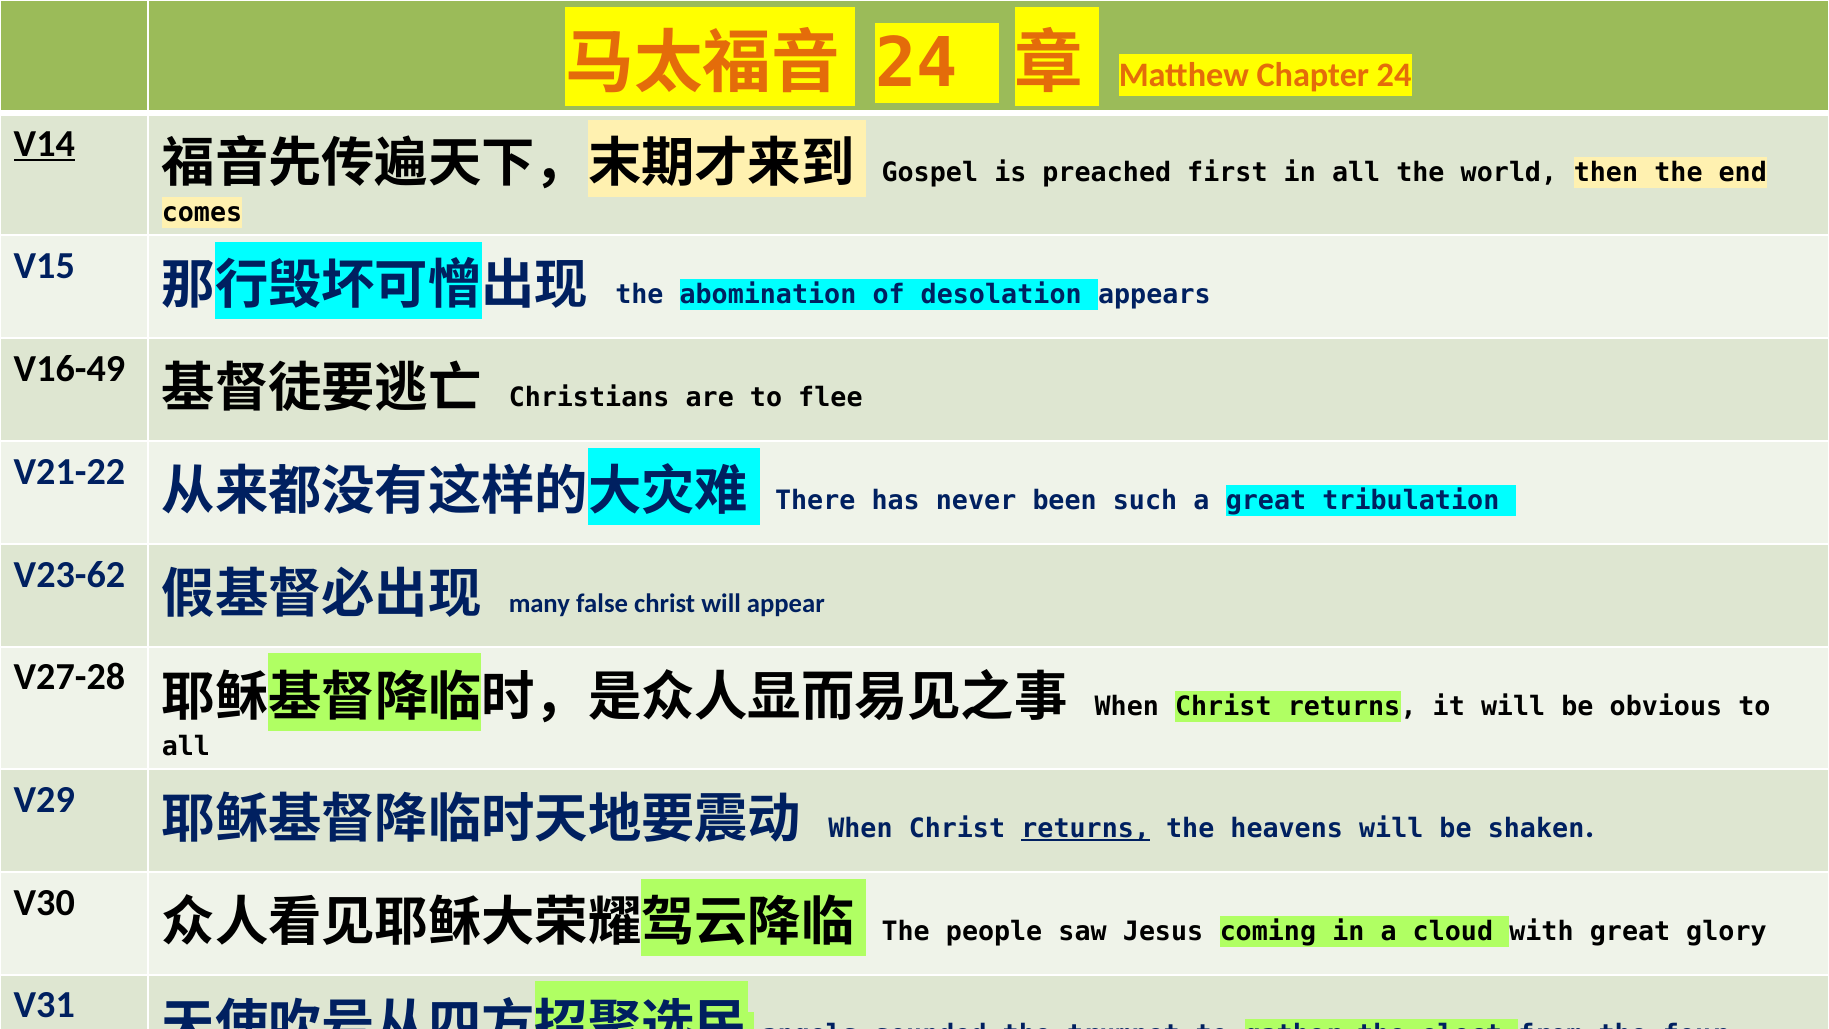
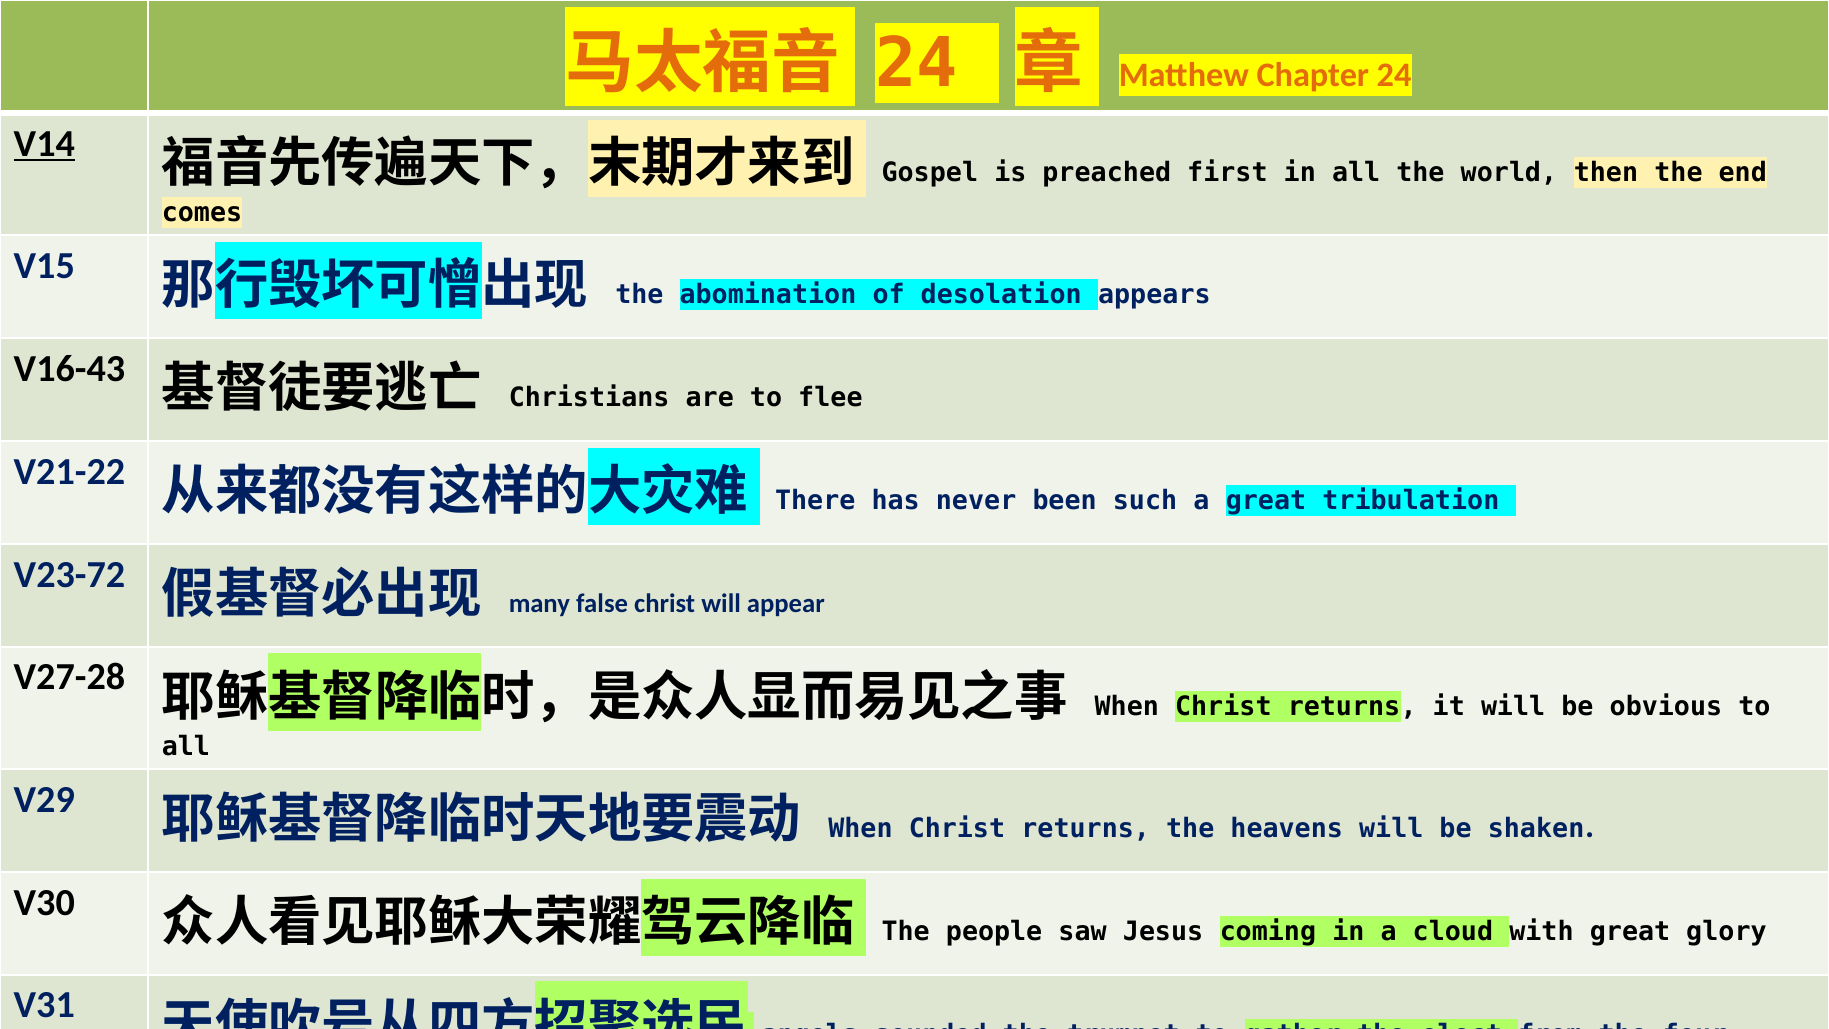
V16-49: V16-49 -> V16-43
V23-62: V23-62 -> V23-72
returns at (1086, 829) underline: present -> none
